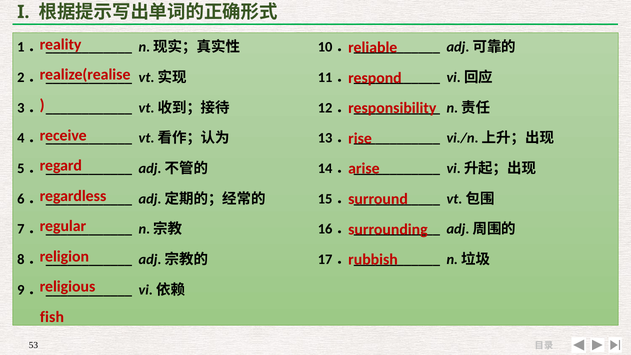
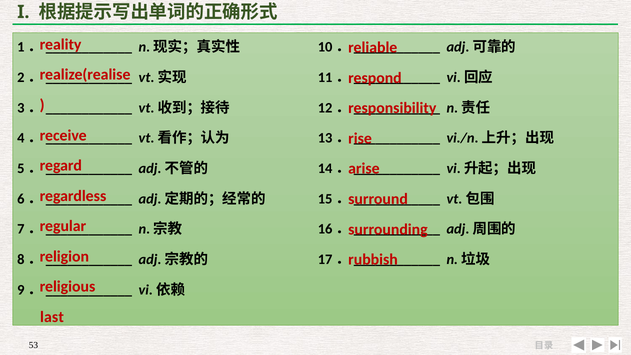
fish: fish -> last
